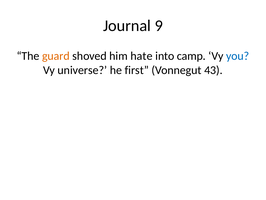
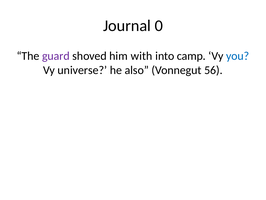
9: 9 -> 0
guard colour: orange -> purple
hate: hate -> with
first: first -> also
43: 43 -> 56
